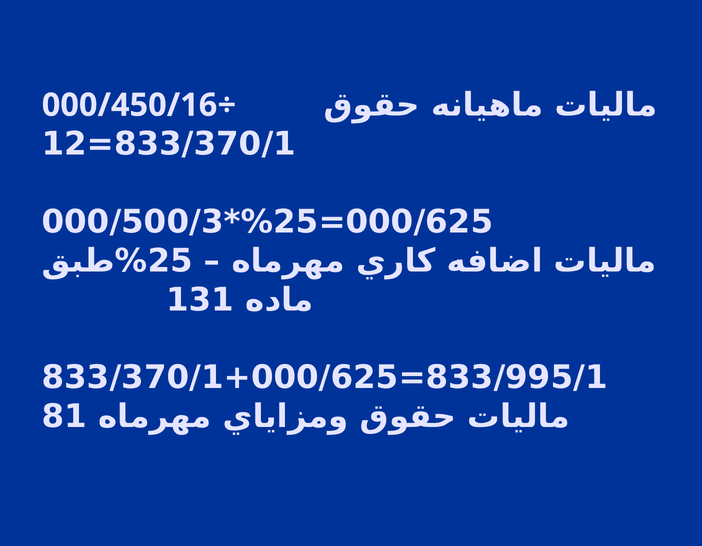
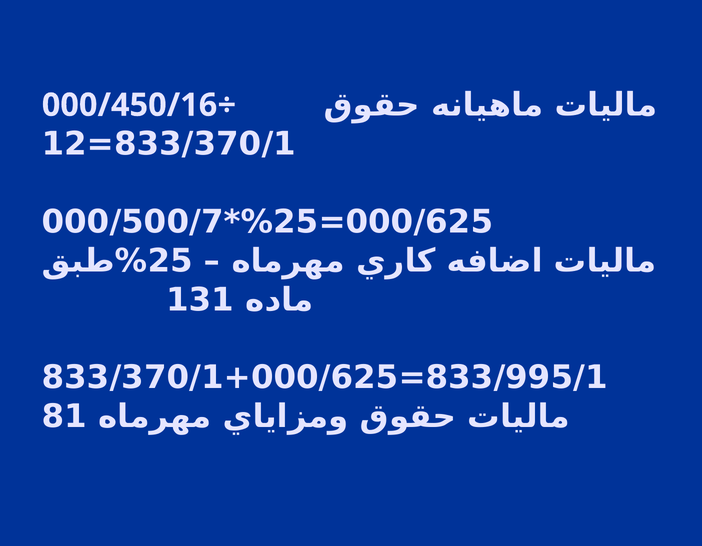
000/500/3: 000/500/3 -> 000/500/7
